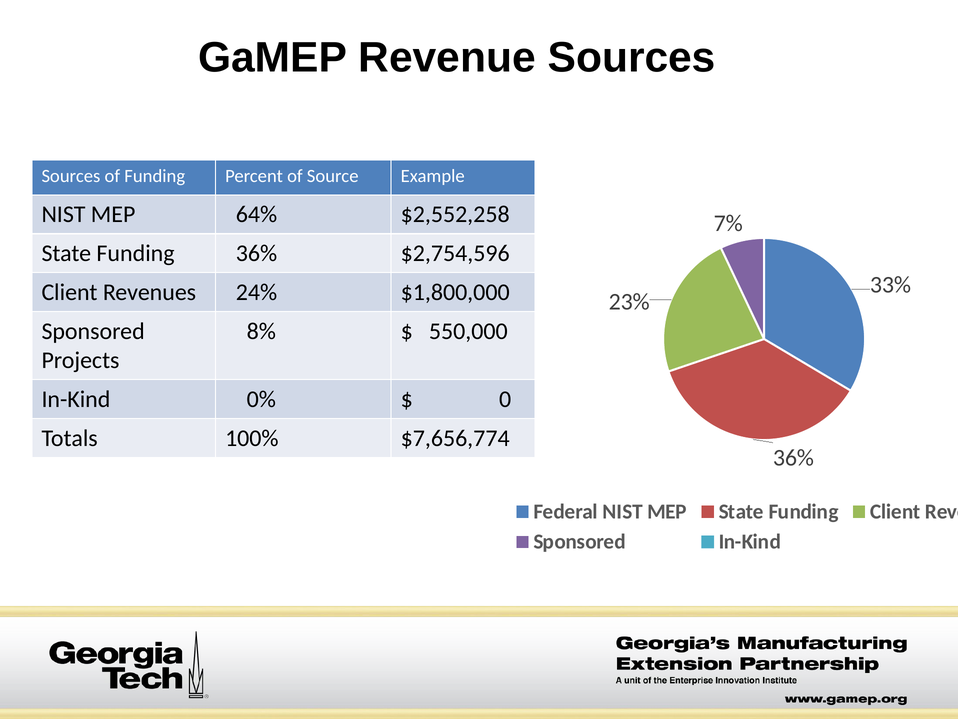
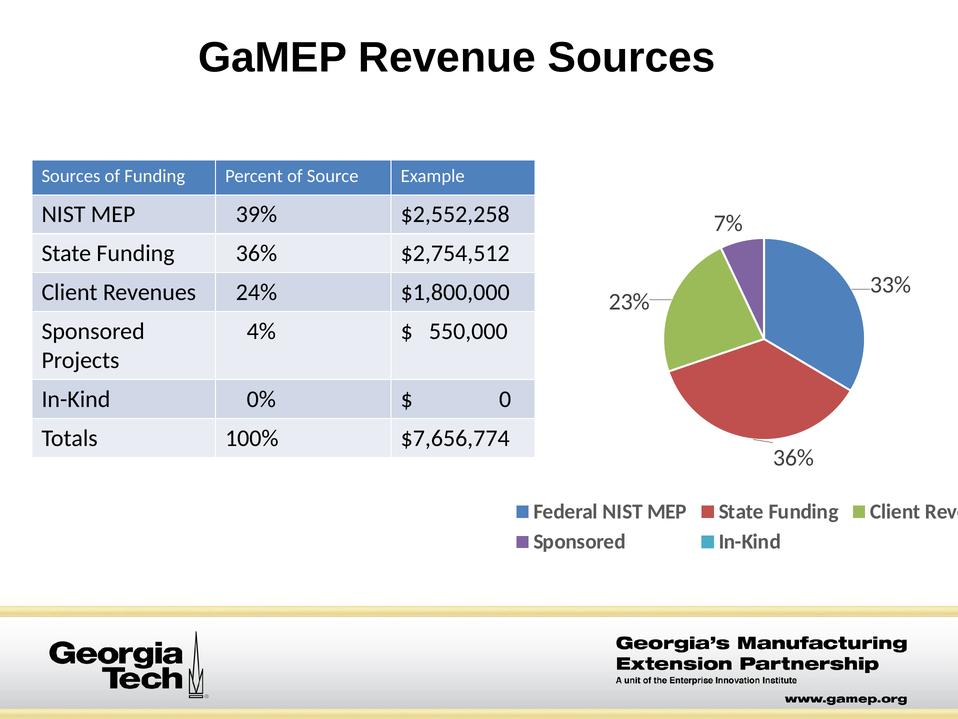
64%: 64% -> 39%
$2,754,596: $2,754,596 -> $2,754,512
8%: 8% -> 4%
